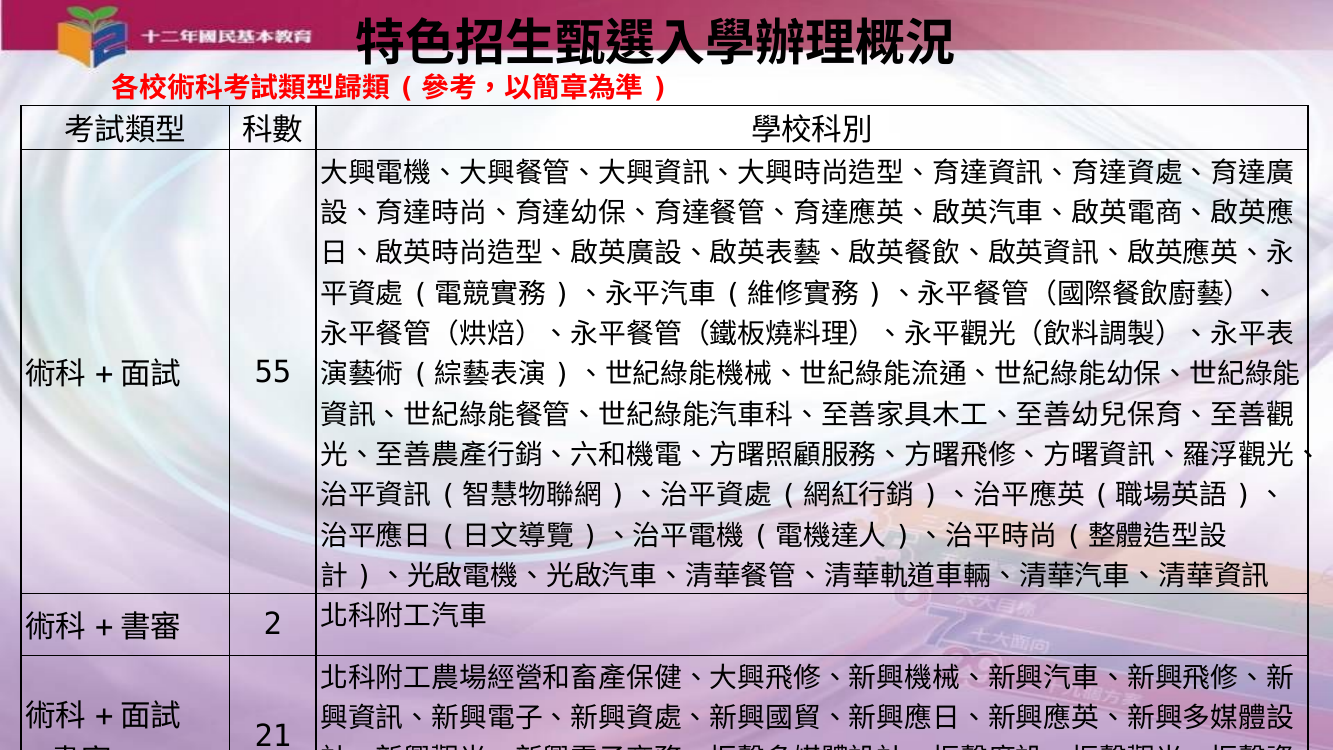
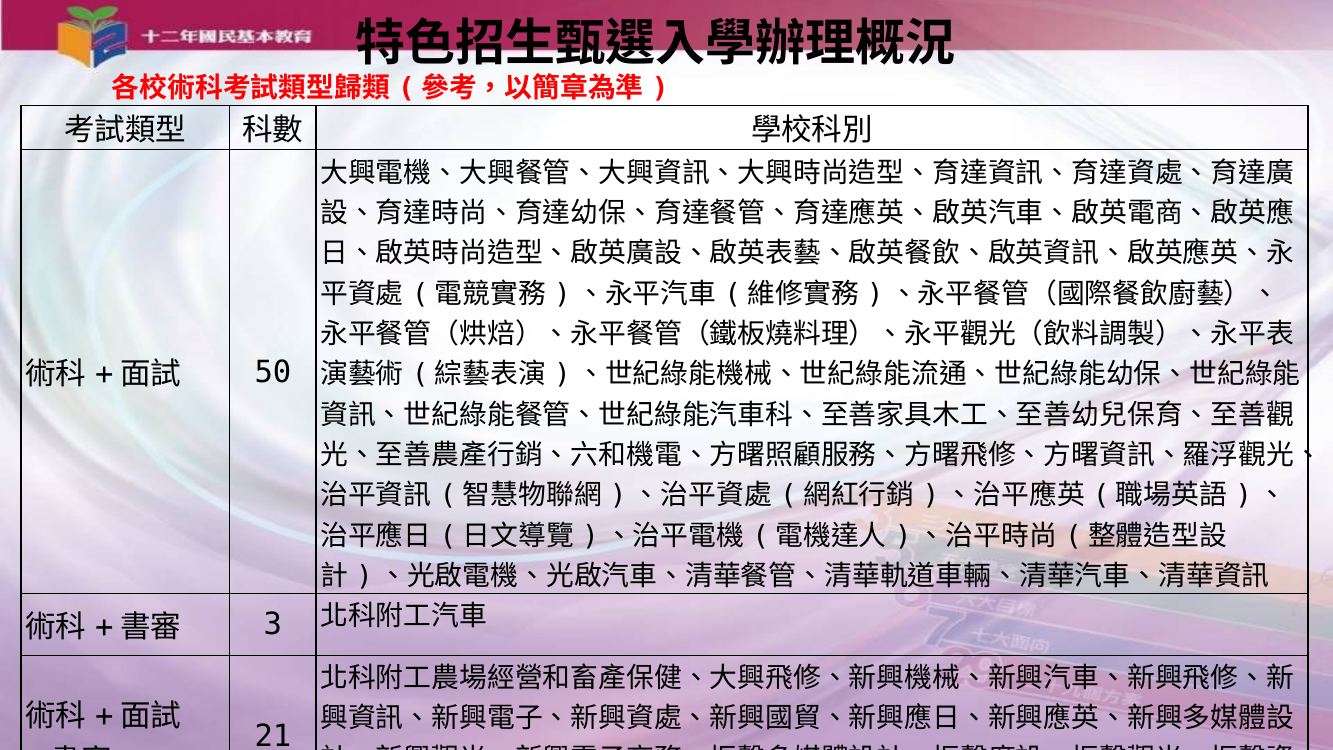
55: 55 -> 50
2: 2 -> 3
